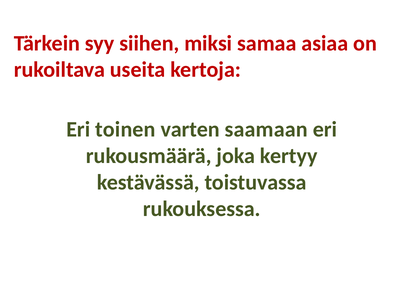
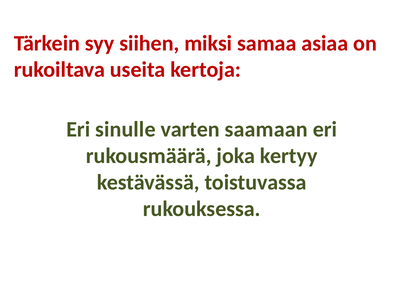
toinen: toinen -> sinulle
